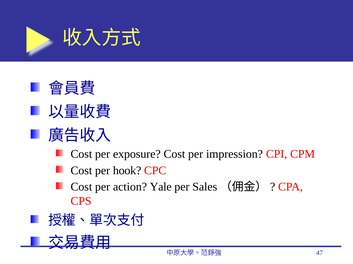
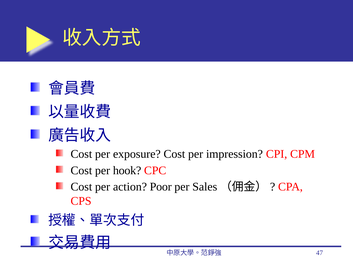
Yale: Yale -> Poor
